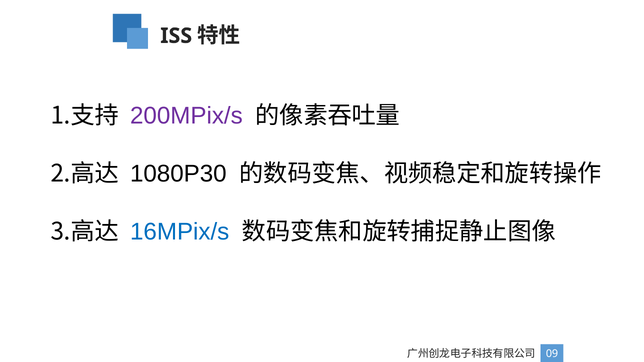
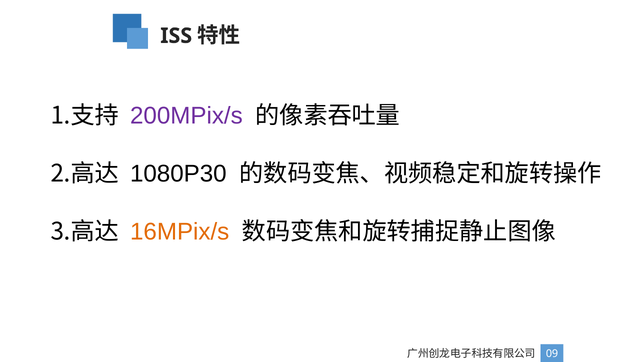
16MPix/s colour: blue -> orange
